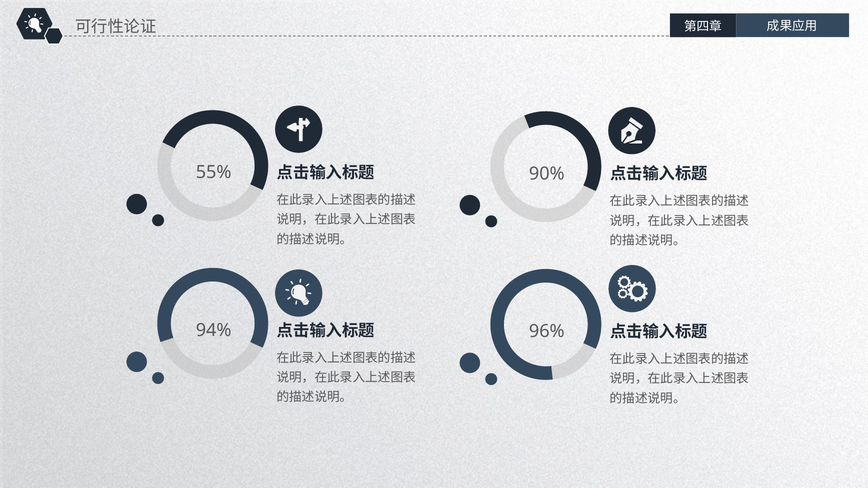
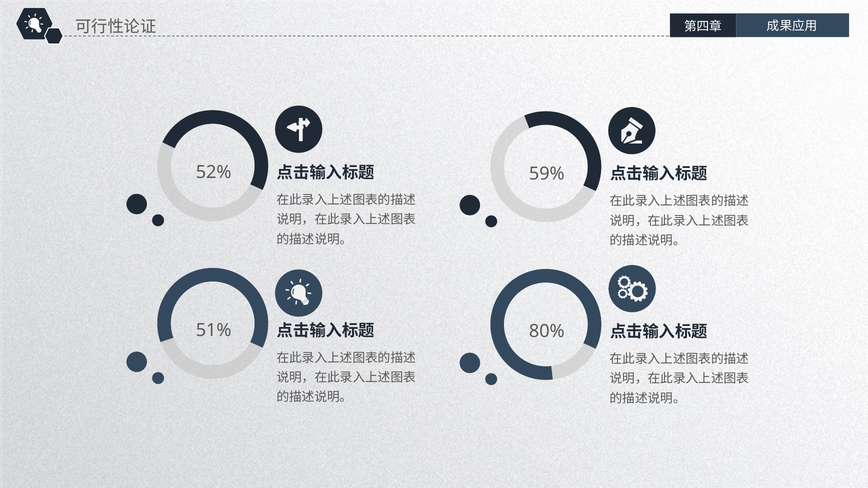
55%: 55% -> 52%
90%: 90% -> 59%
94%: 94% -> 51%
96%: 96% -> 80%
